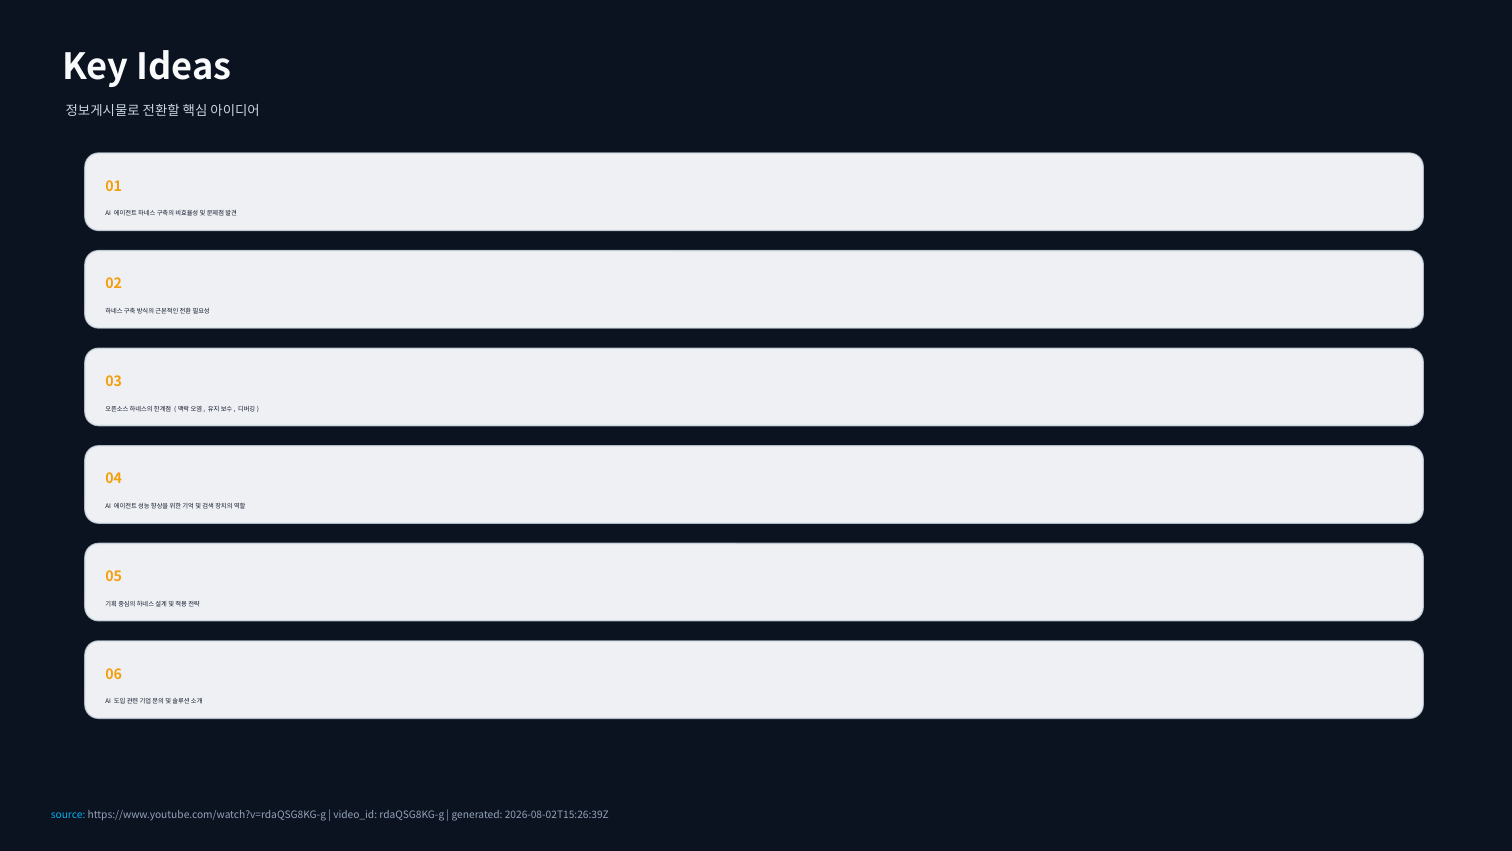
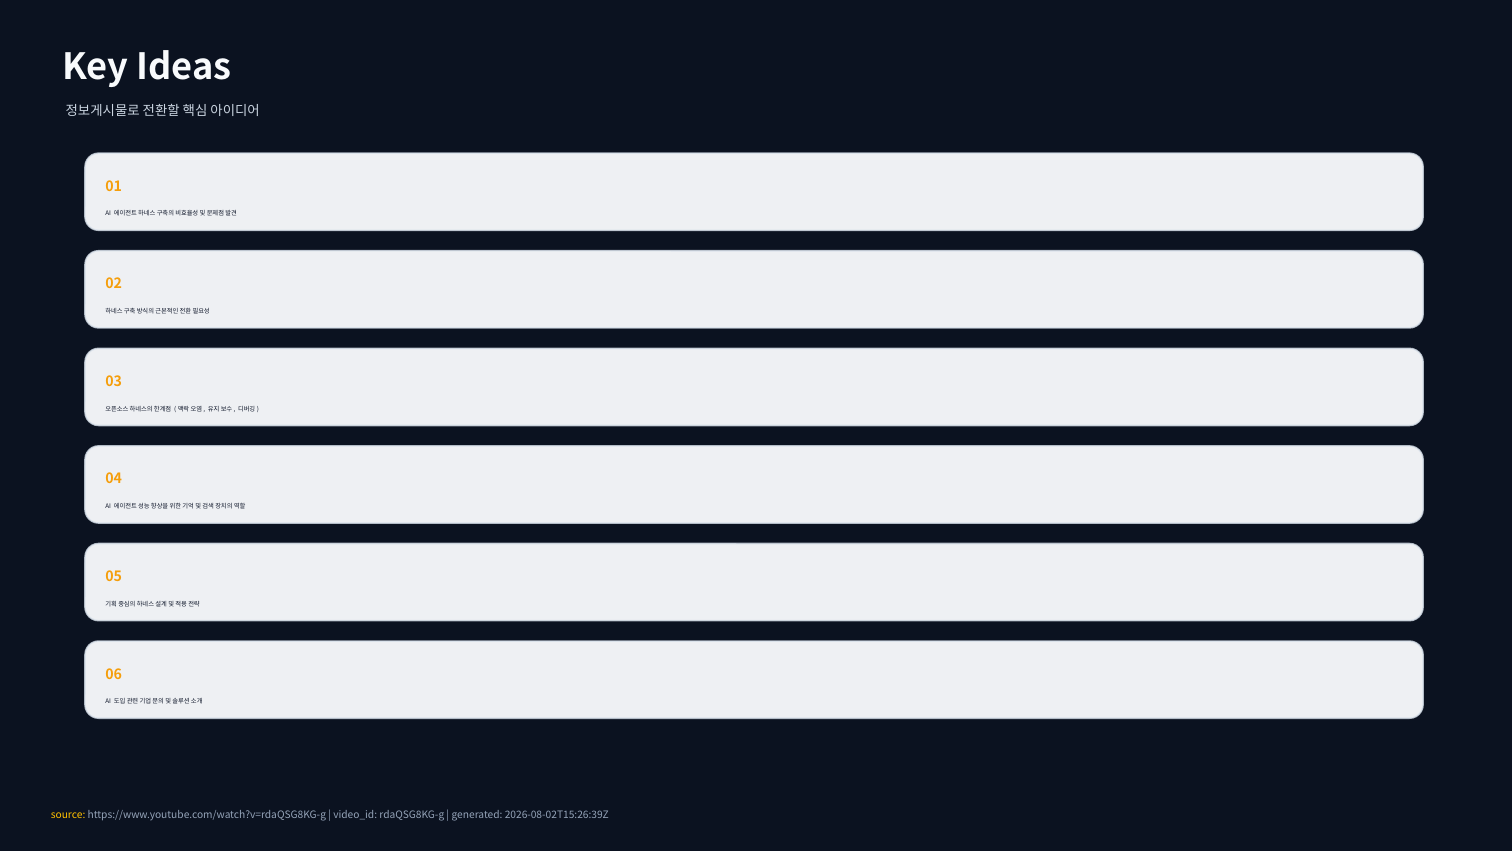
source colour: light blue -> yellow
